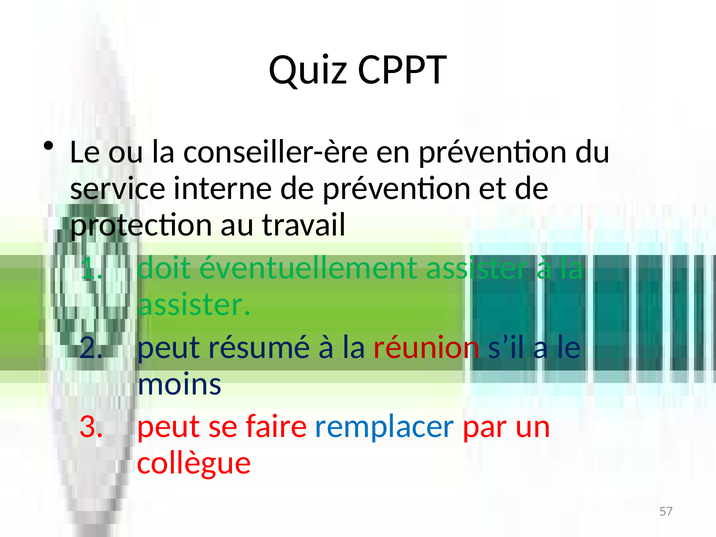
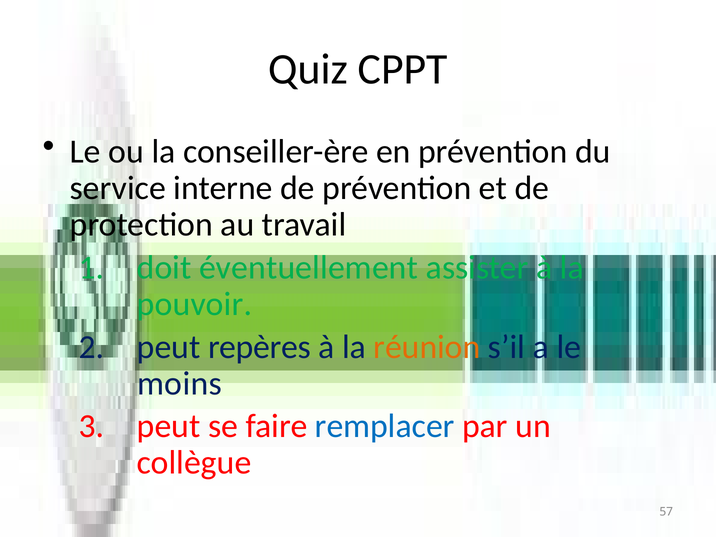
assister at (194, 304): assister -> pouvoir
résumé: résumé -> repères
réunion colour: red -> orange
